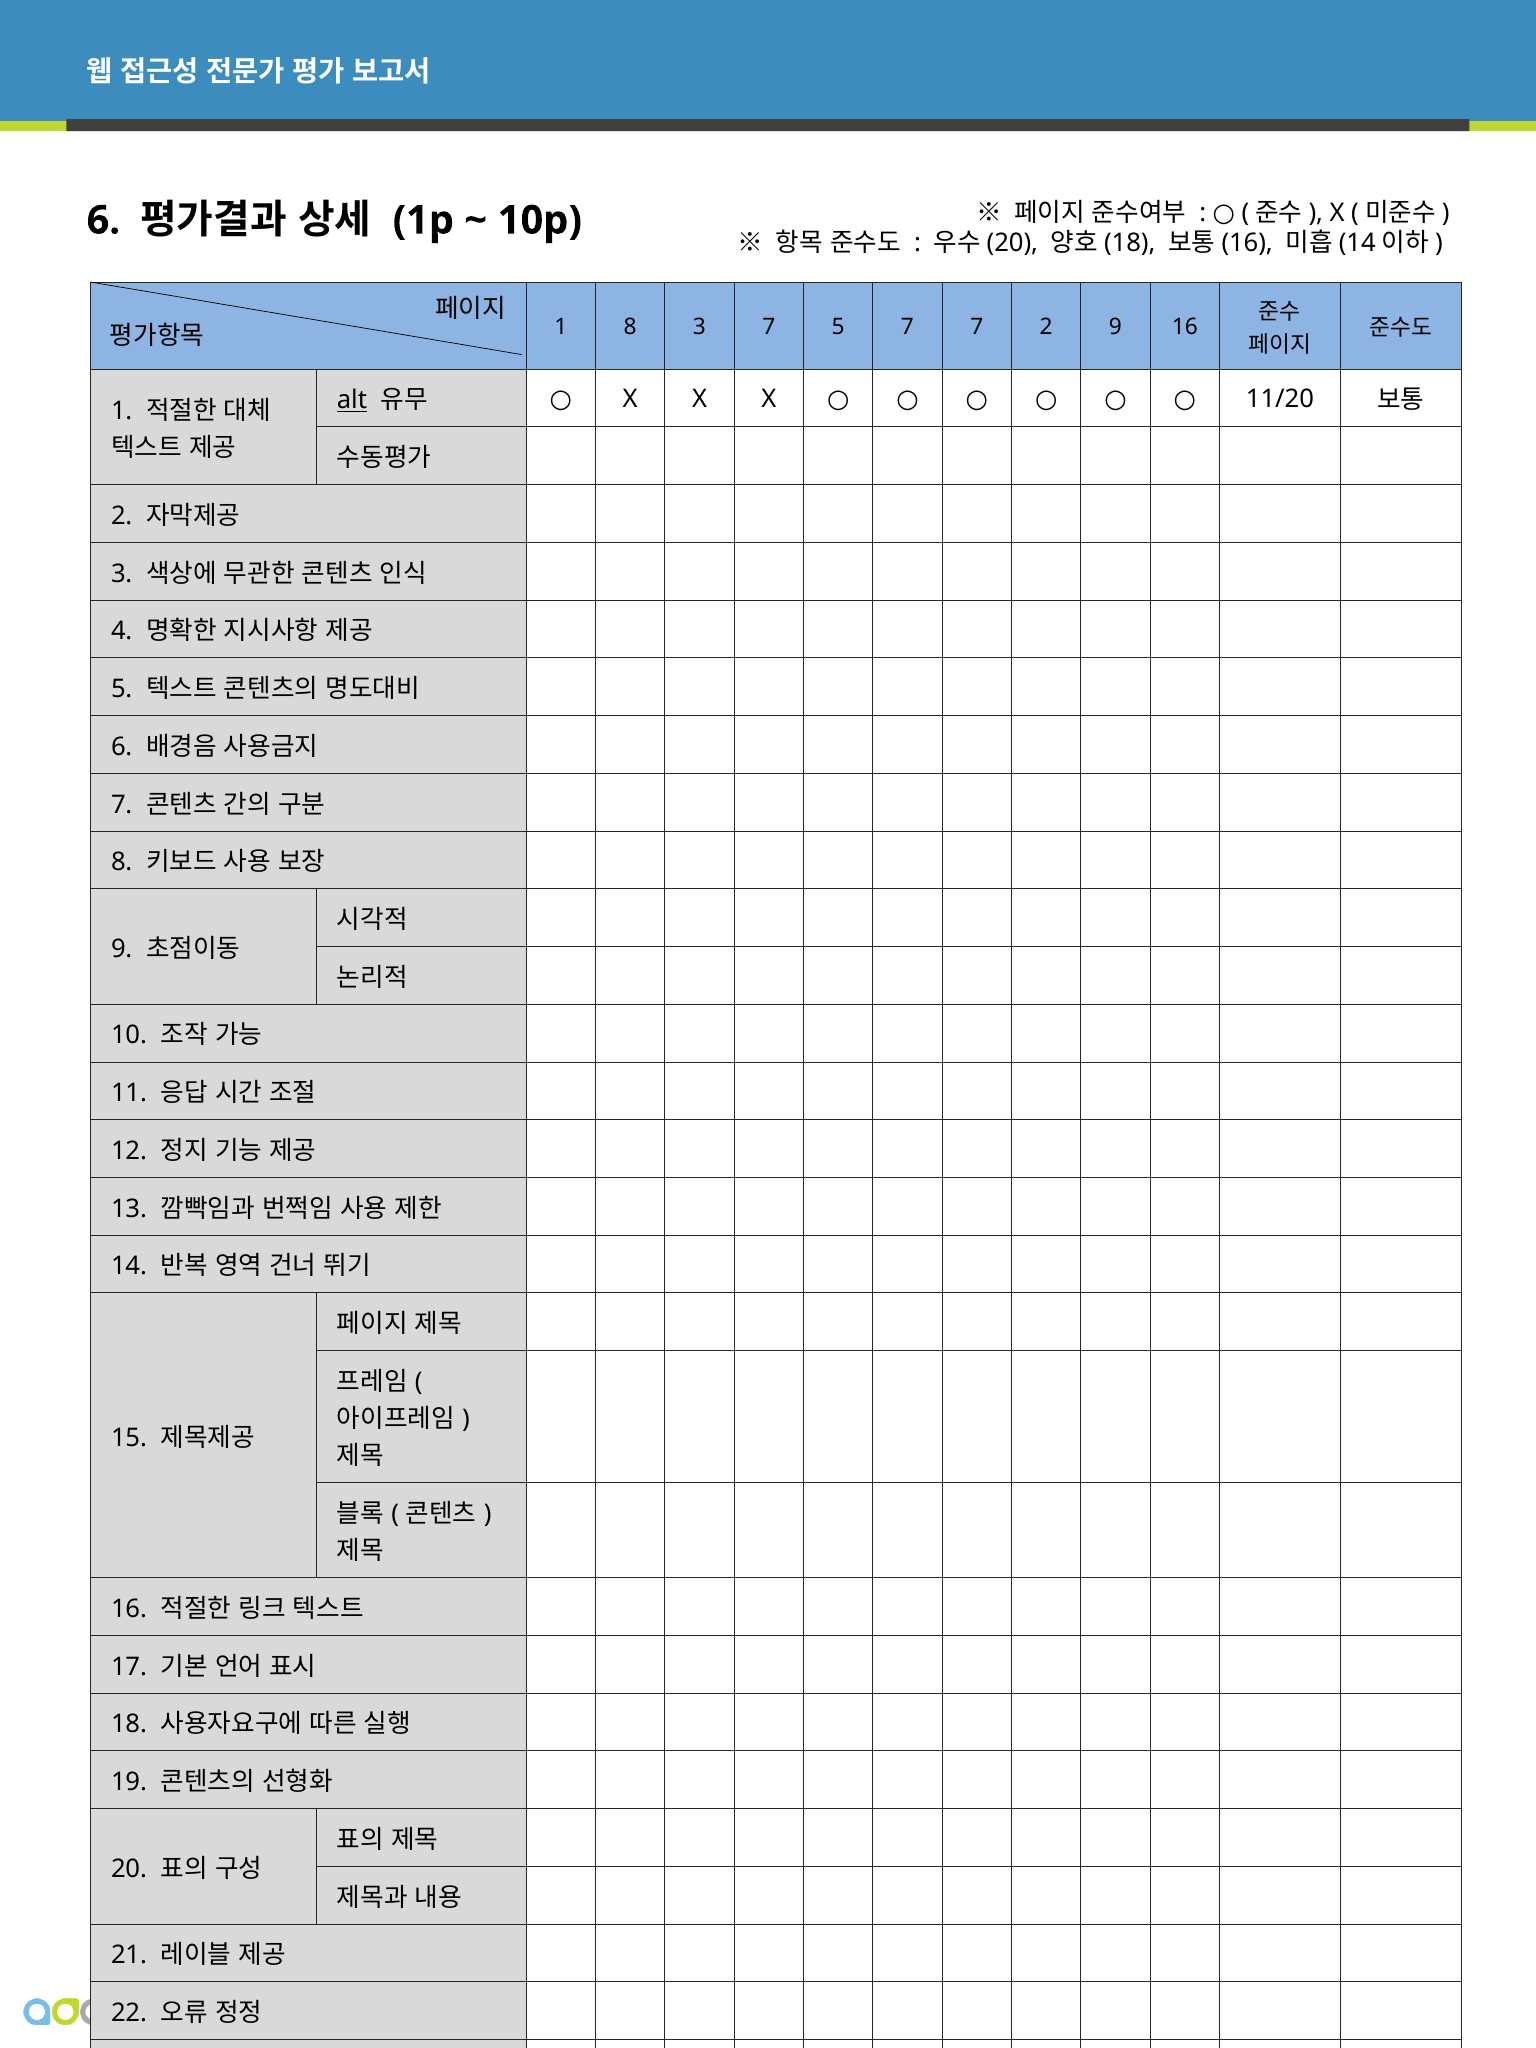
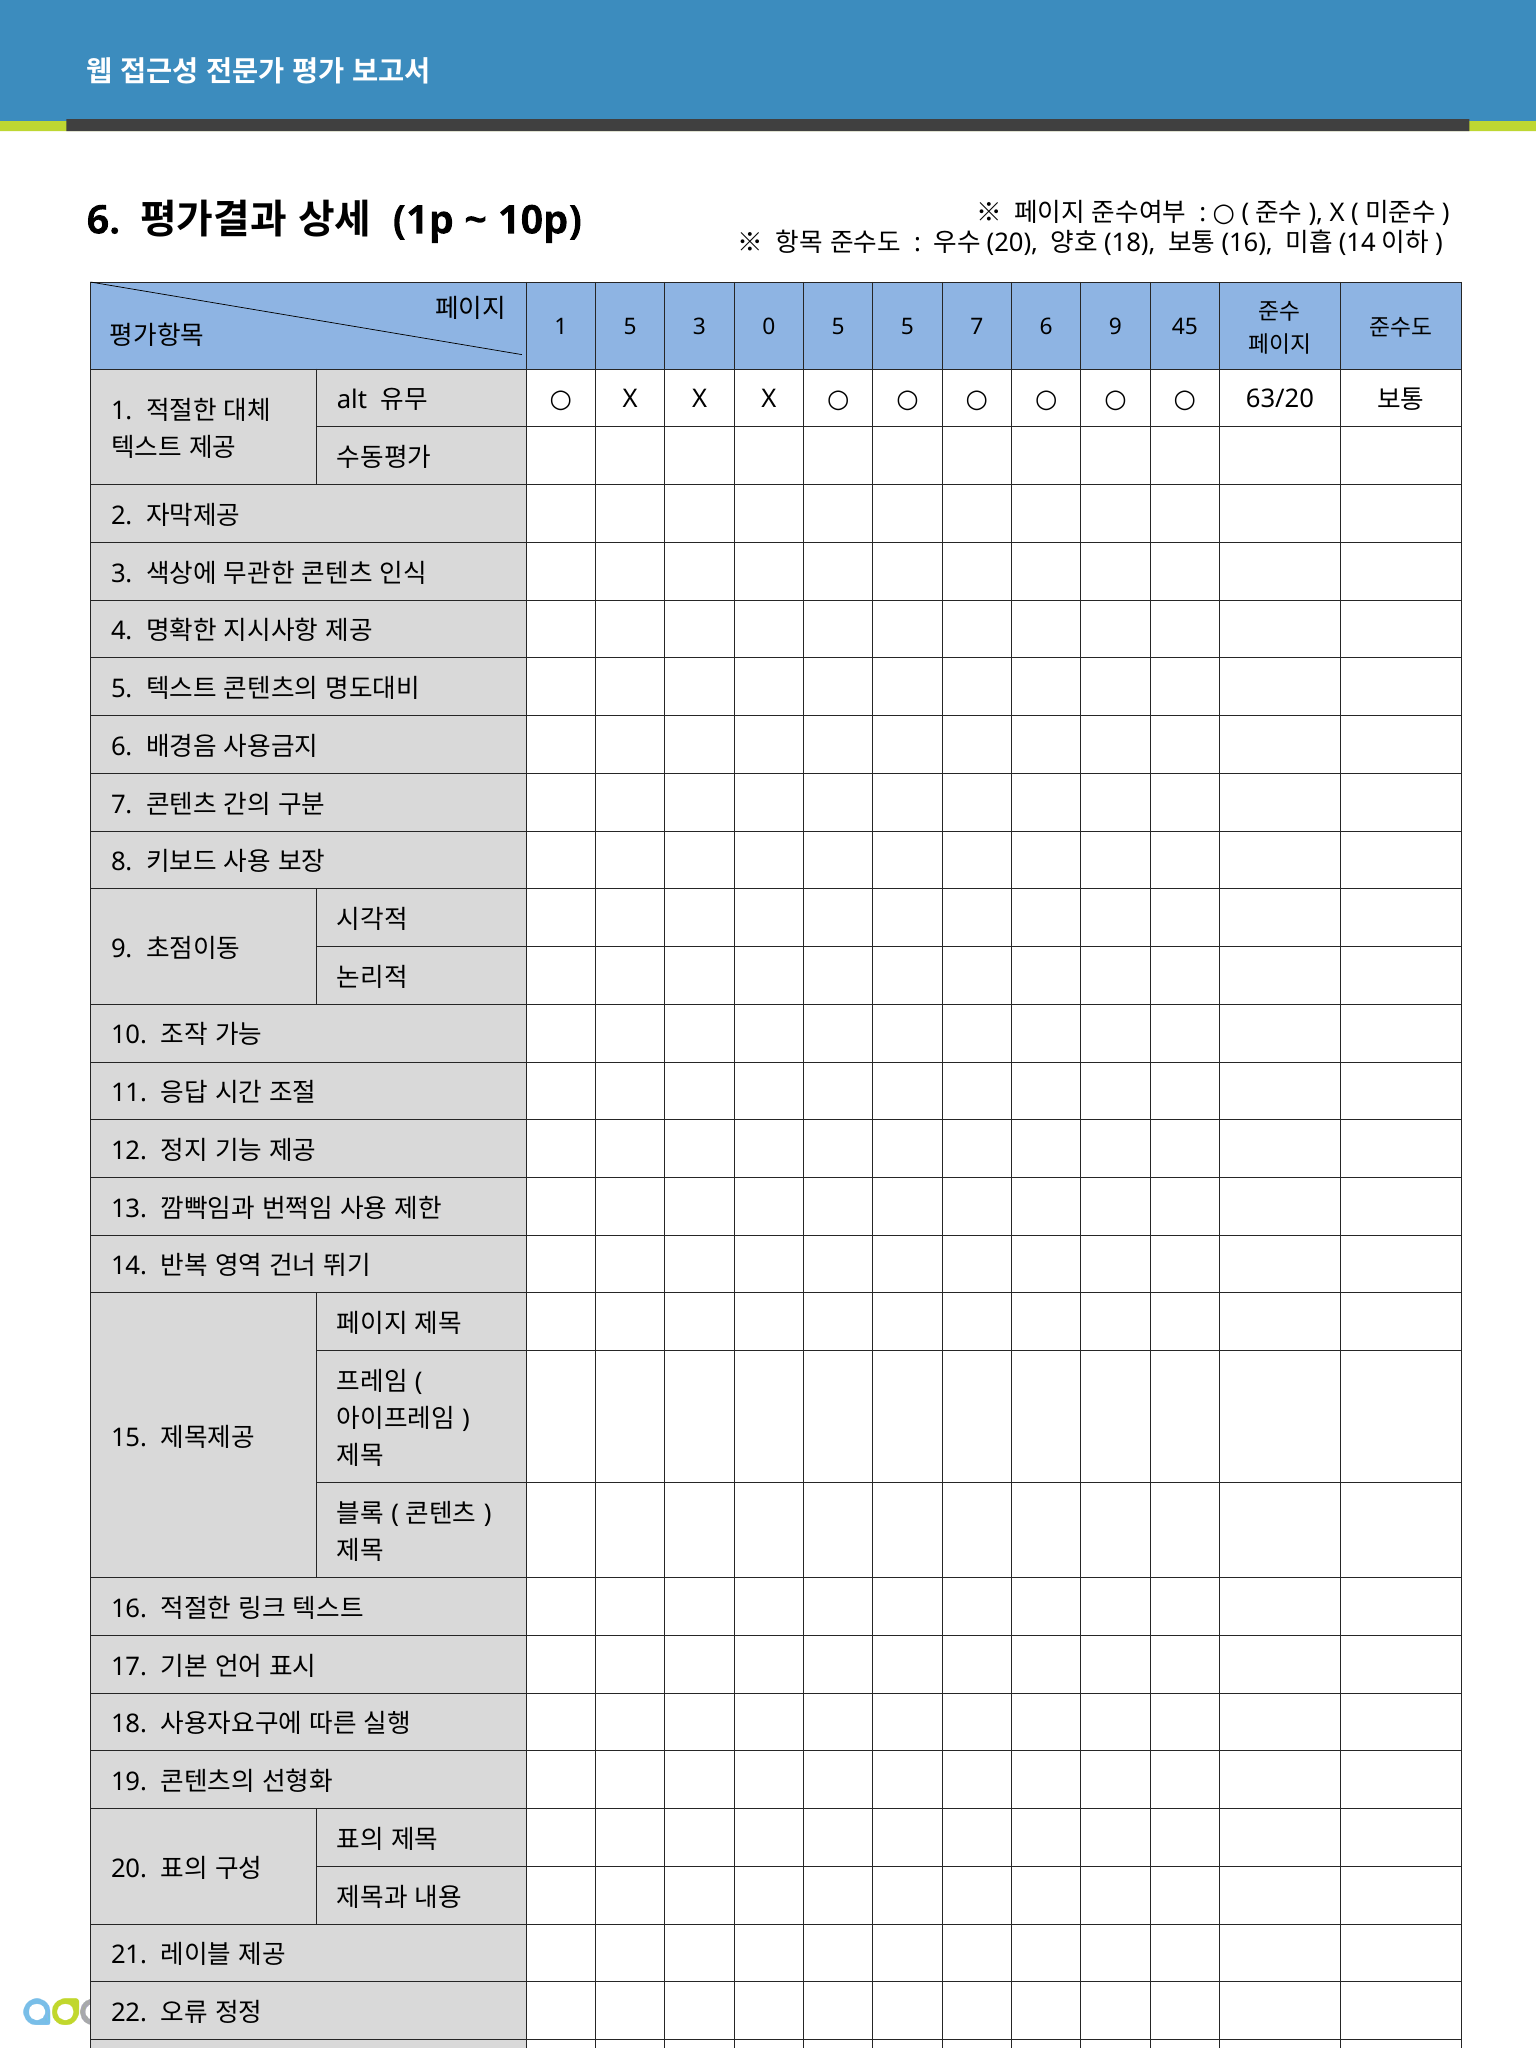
1 8: 8 -> 5
3 7: 7 -> 0
5 7: 7 -> 5
7 2: 2 -> 6
9 16: 16 -> 45
alt underline: present -> none
11/20: 11/20 -> 63/20
